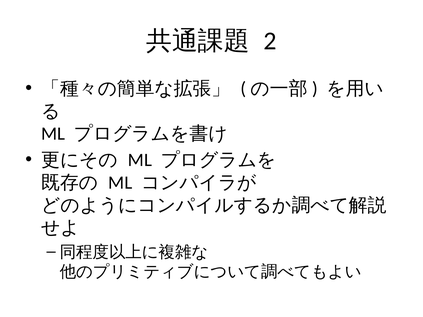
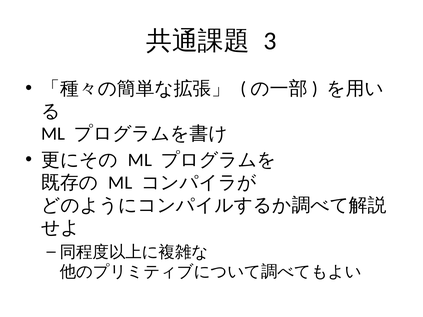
2: 2 -> 3
